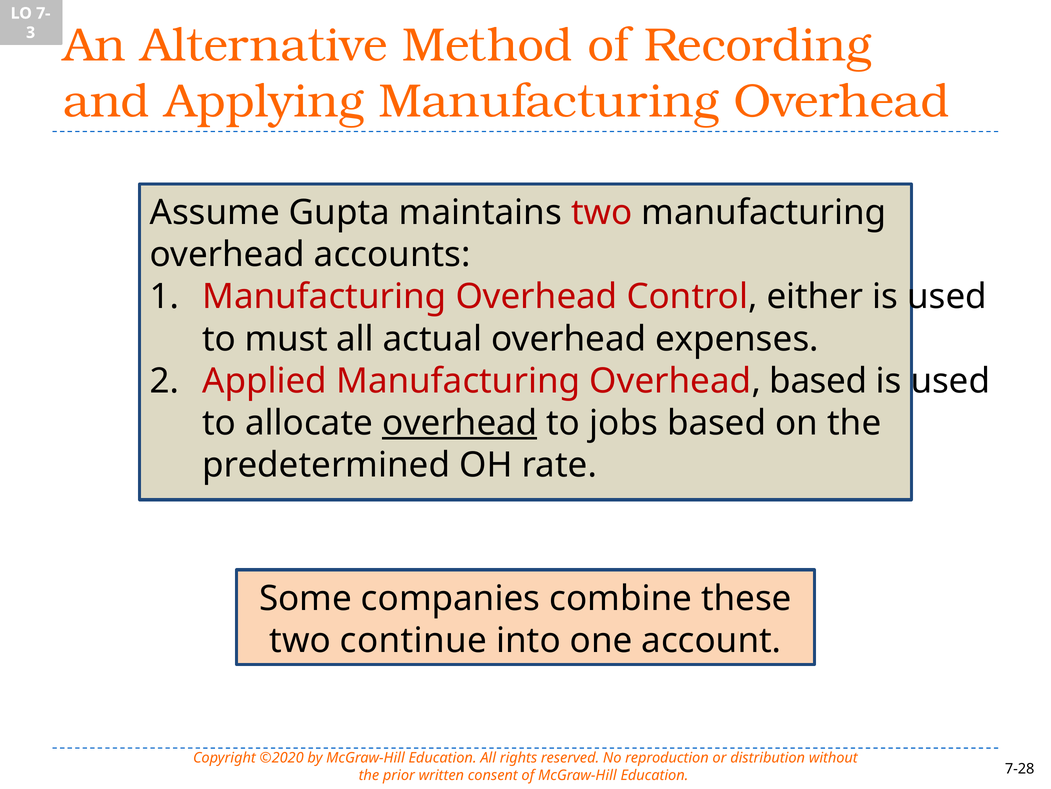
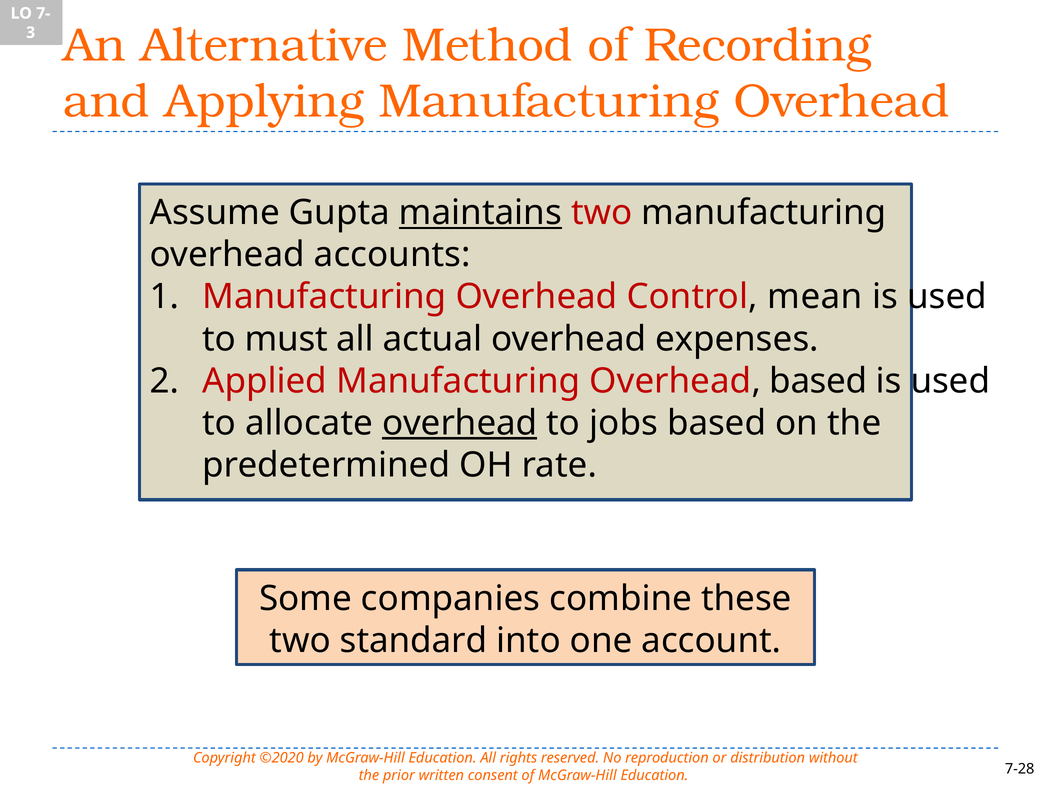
maintains underline: none -> present
either: either -> mean
continue: continue -> standard
